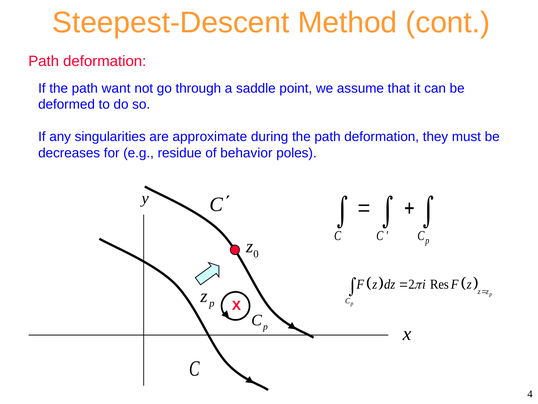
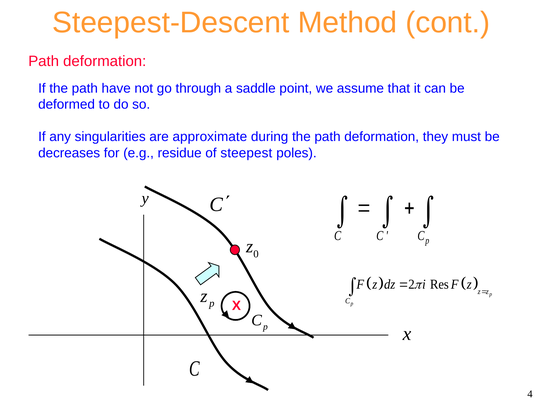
want: want -> have
behavior: behavior -> steepest
